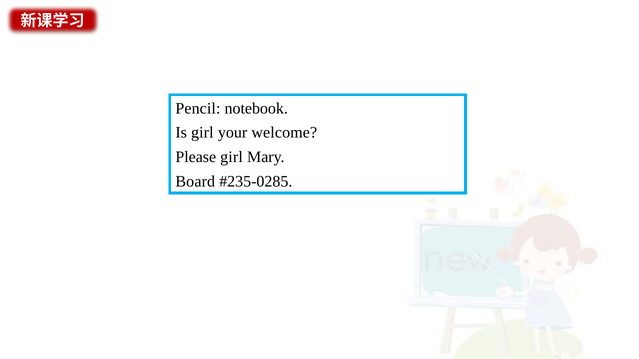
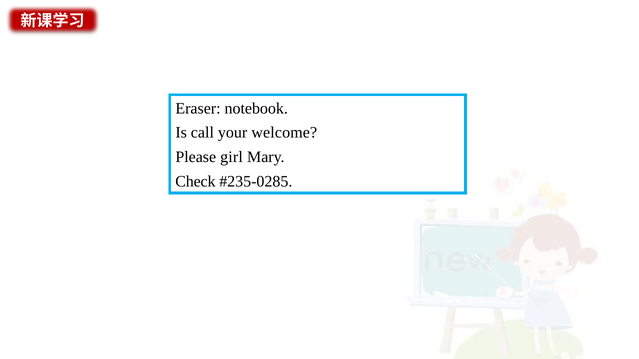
Pencil: Pencil -> Eraser
Is girl: girl -> call
Board: Board -> Check
